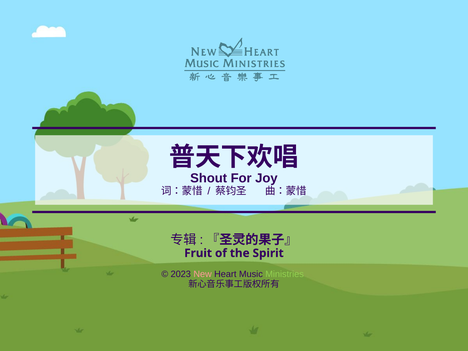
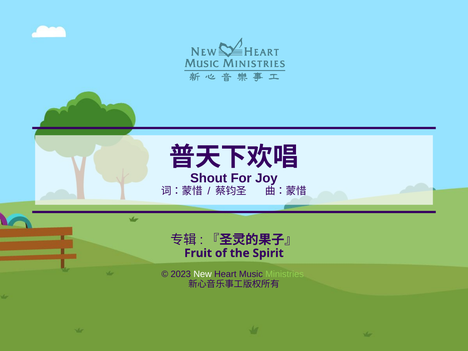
New colour: pink -> white
